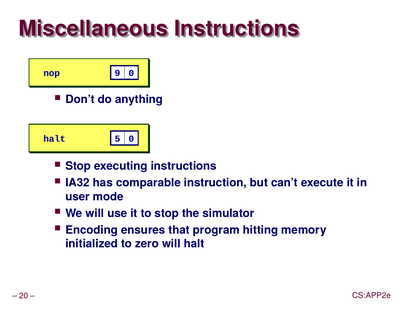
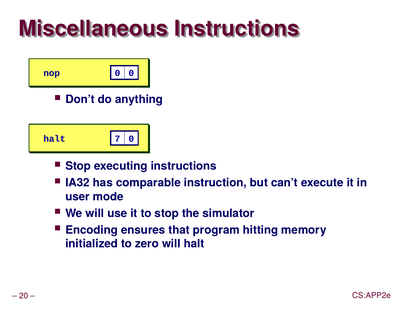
nop 9: 9 -> 0
5: 5 -> 7
